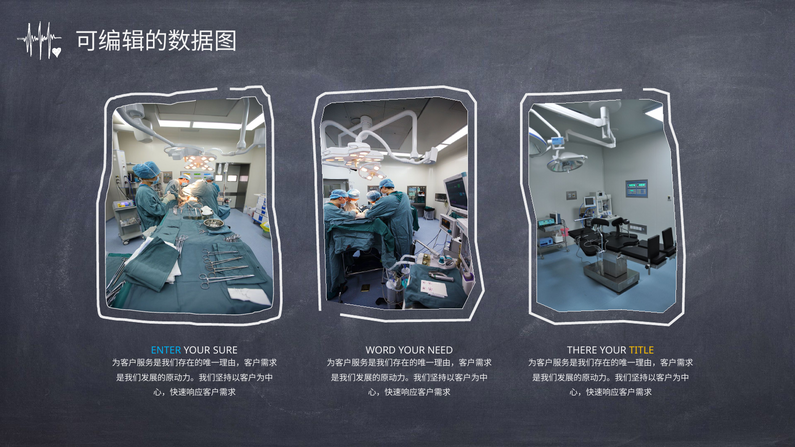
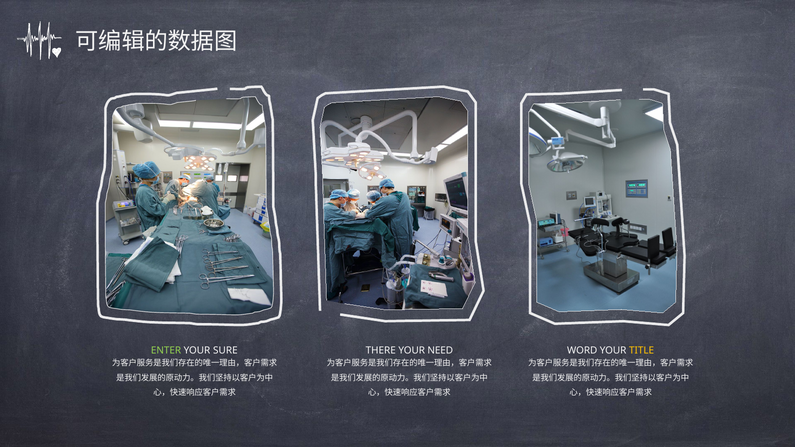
ENTER colour: light blue -> light green
WORD: WORD -> THERE
THERE: THERE -> WORD
